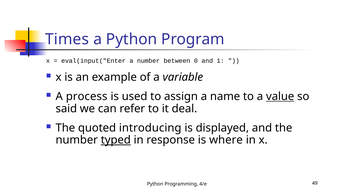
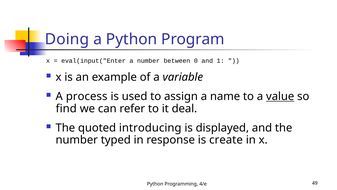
Times: Times -> Doing
said: said -> find
typed underline: present -> none
where: where -> create
